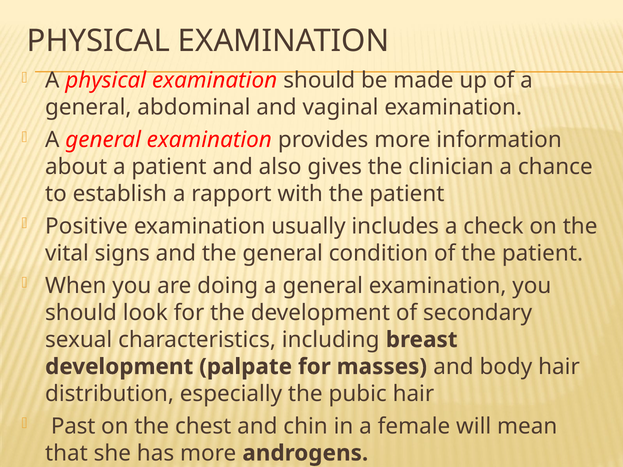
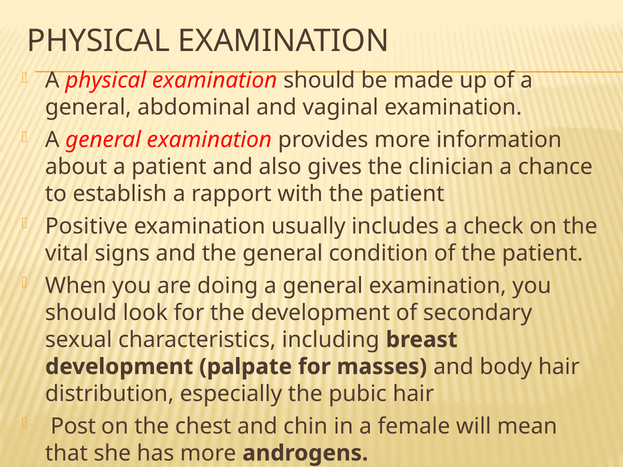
Past: Past -> Post
